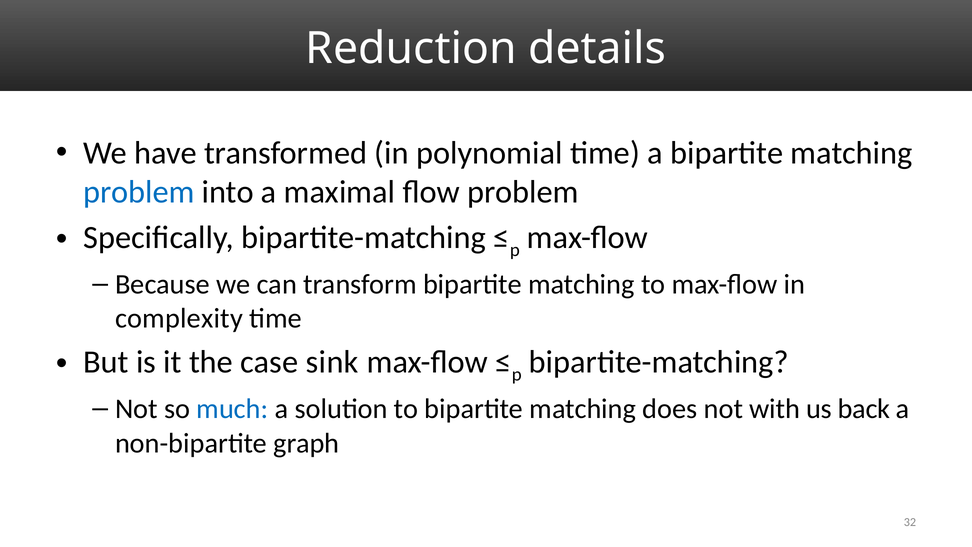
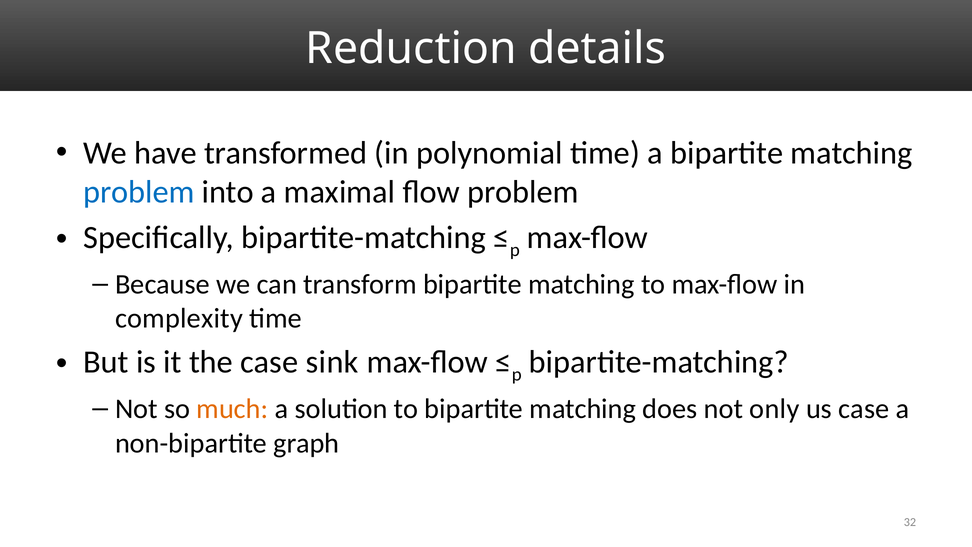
much colour: blue -> orange
with: with -> only
us back: back -> case
